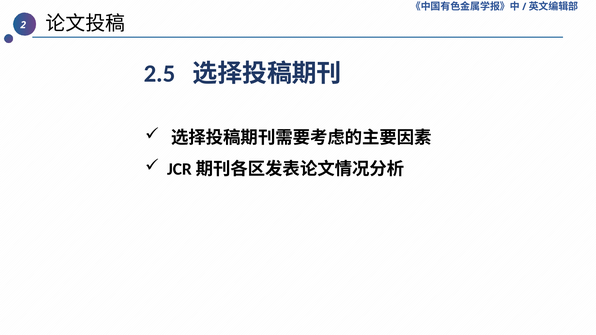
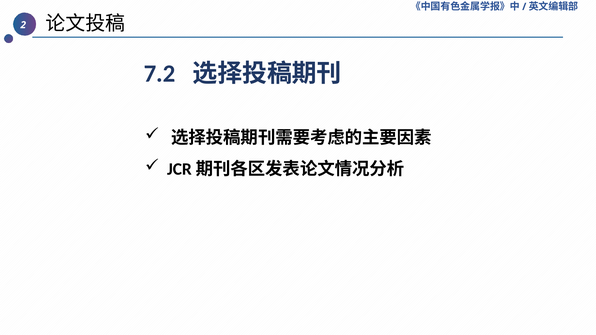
2.5: 2.5 -> 7.2
